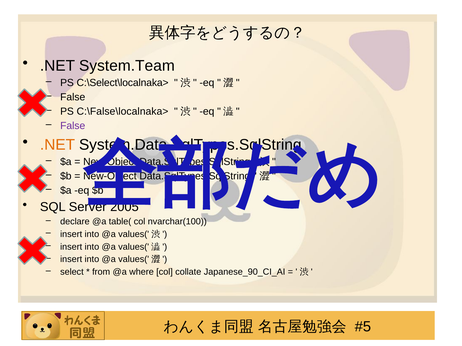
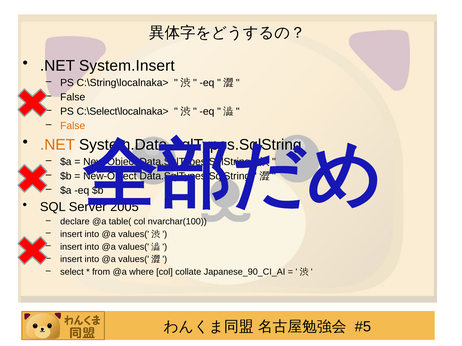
System.Team: System.Team -> System.Insert
C:\Select\localnaka>: C:\Select\localnaka> -> C:\String\localnaka>
C:\False\localnaka>: C:\False\localnaka> -> C:\Select\localnaka>
False at (73, 126) colour: purple -> orange
